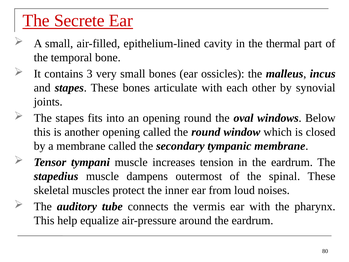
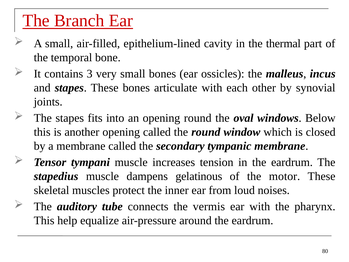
Secrete: Secrete -> Branch
outermost: outermost -> gelatinous
spinal: spinal -> motor
